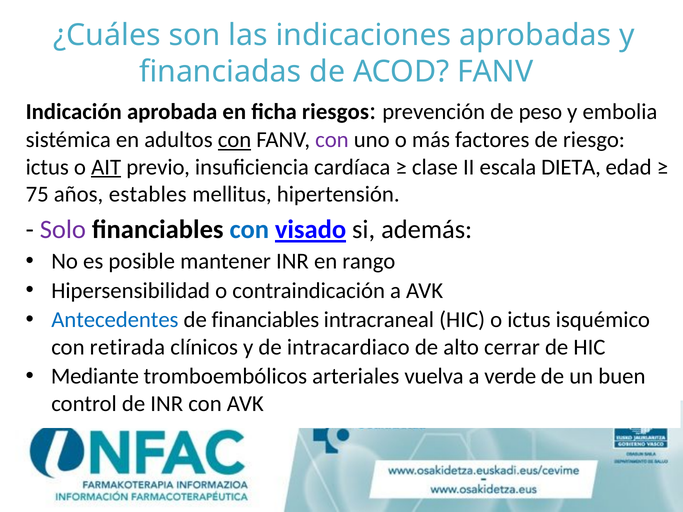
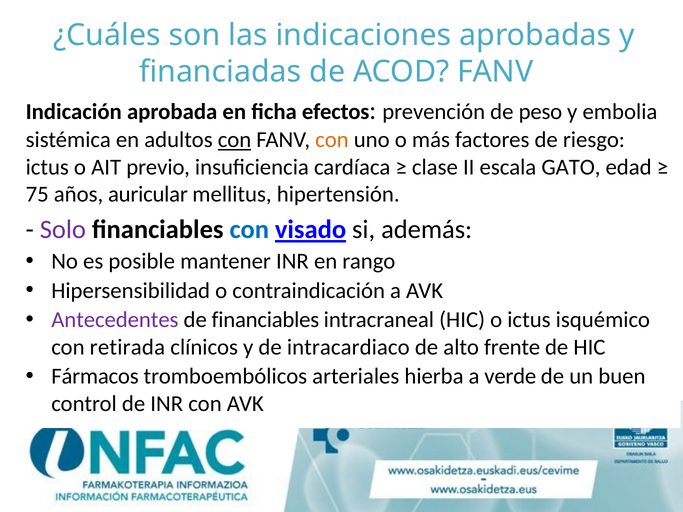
riesgos: riesgos -> efectos
con at (332, 140) colour: purple -> orange
AIT underline: present -> none
DIETA: DIETA -> GATO
estables: estables -> auricular
Antecedentes colour: blue -> purple
cerrar: cerrar -> frente
Mediante: Mediante -> Fármacos
vuelva: vuelva -> hierba
